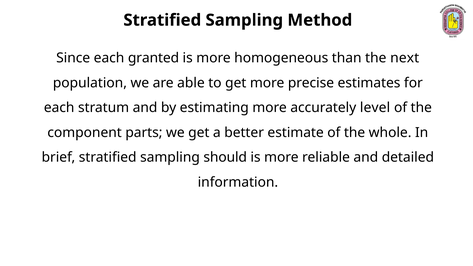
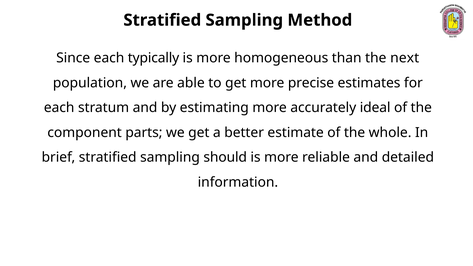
granted: granted -> typically
level: level -> ideal
